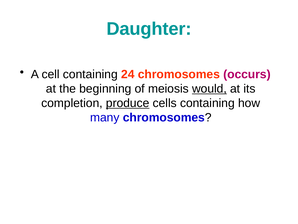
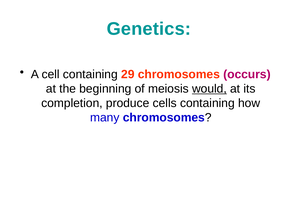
Daughter: Daughter -> Genetics
24: 24 -> 29
produce underline: present -> none
